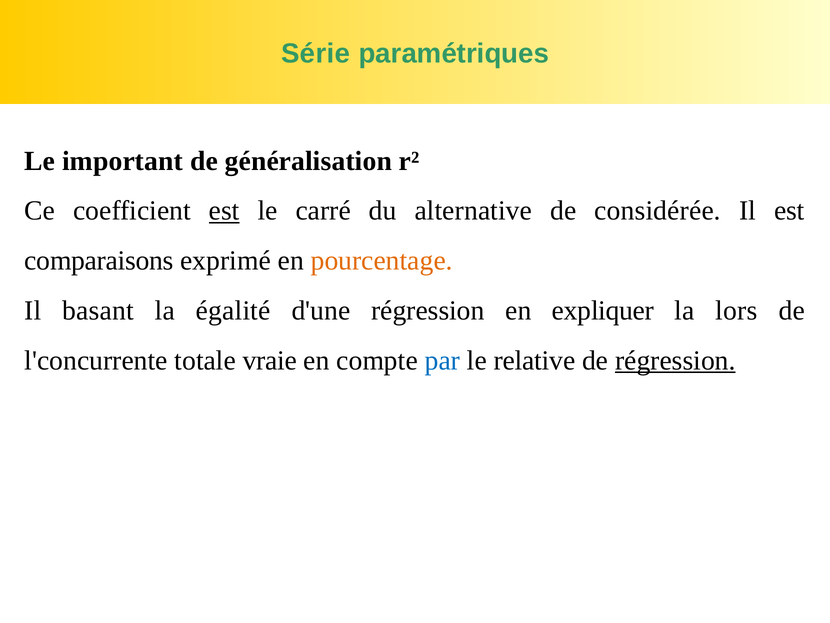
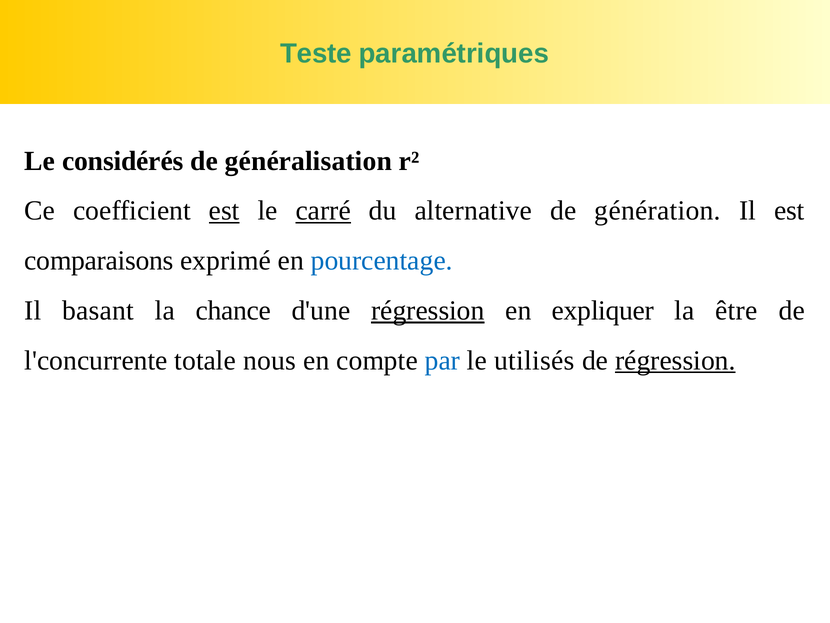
Série: Série -> Teste
important: important -> considérés
carré underline: none -> present
considérée: considérée -> génération
pourcentage colour: orange -> blue
égalité: égalité -> chance
régression at (428, 310) underline: none -> present
lors: lors -> être
vraie: vraie -> nous
relative: relative -> utilisés
